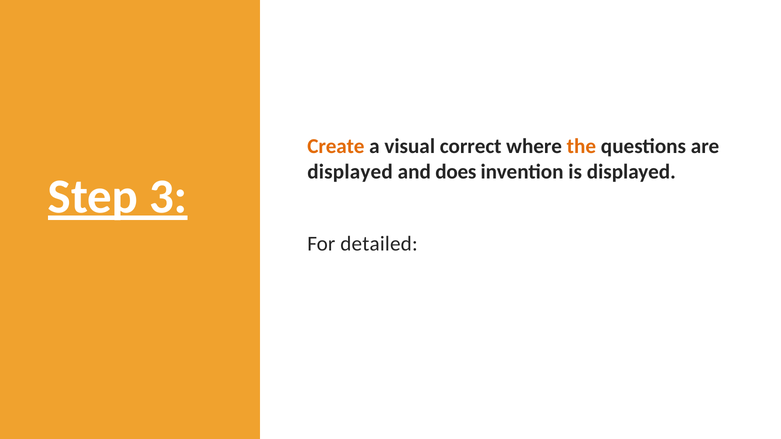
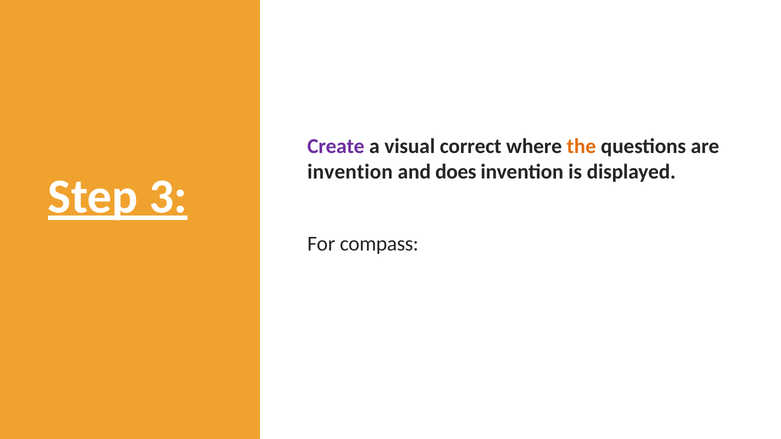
Create colour: orange -> purple
displayed at (350, 172): displayed -> invention
detailed: detailed -> compass
